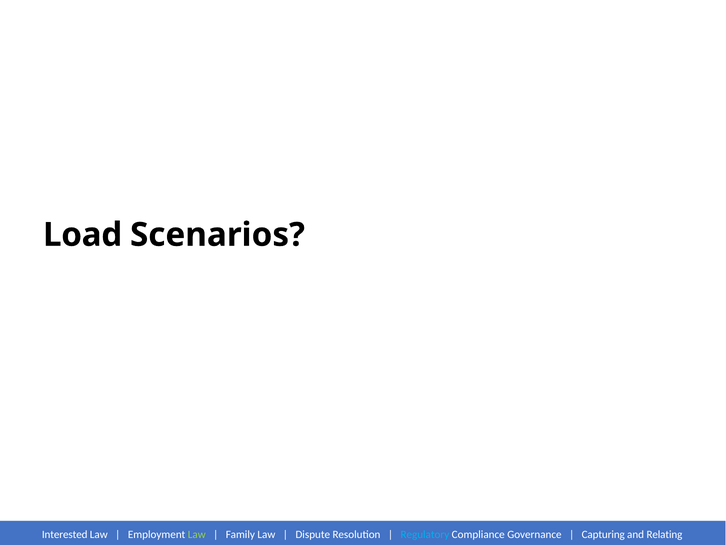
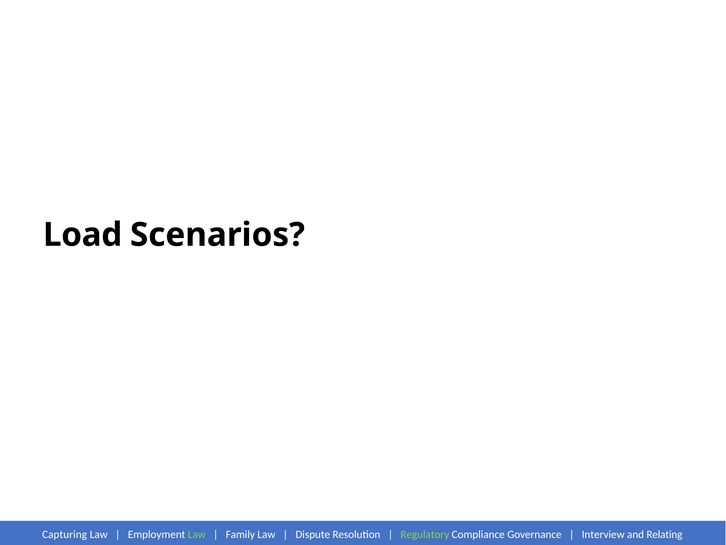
Interested: Interested -> Capturing
Regulatory colour: light blue -> light green
Capturing: Capturing -> Interview
